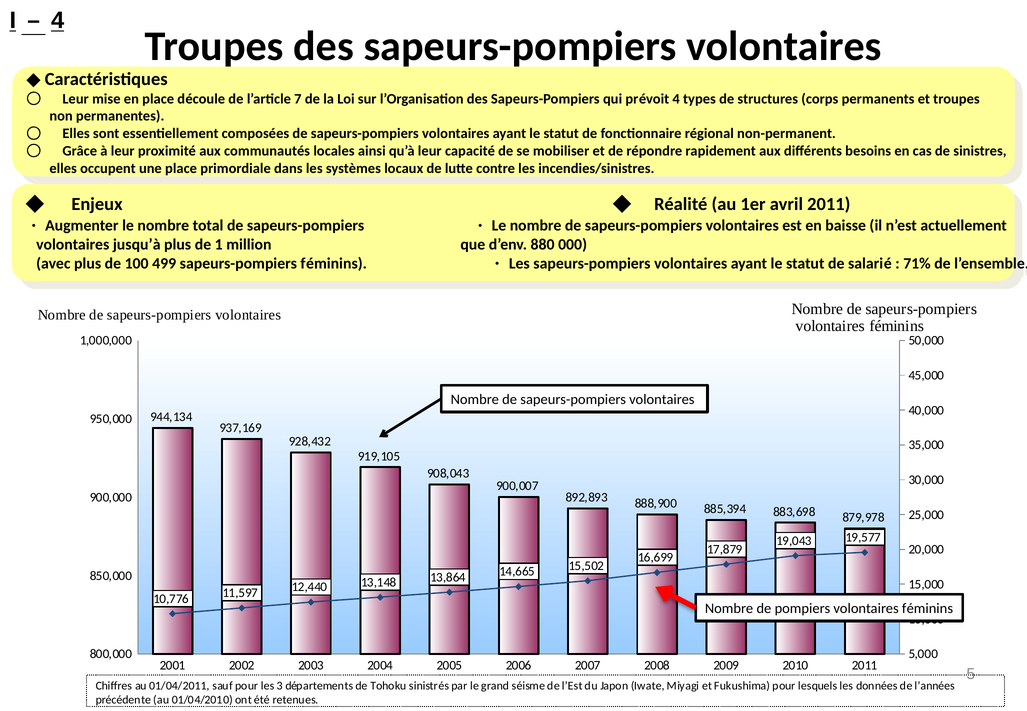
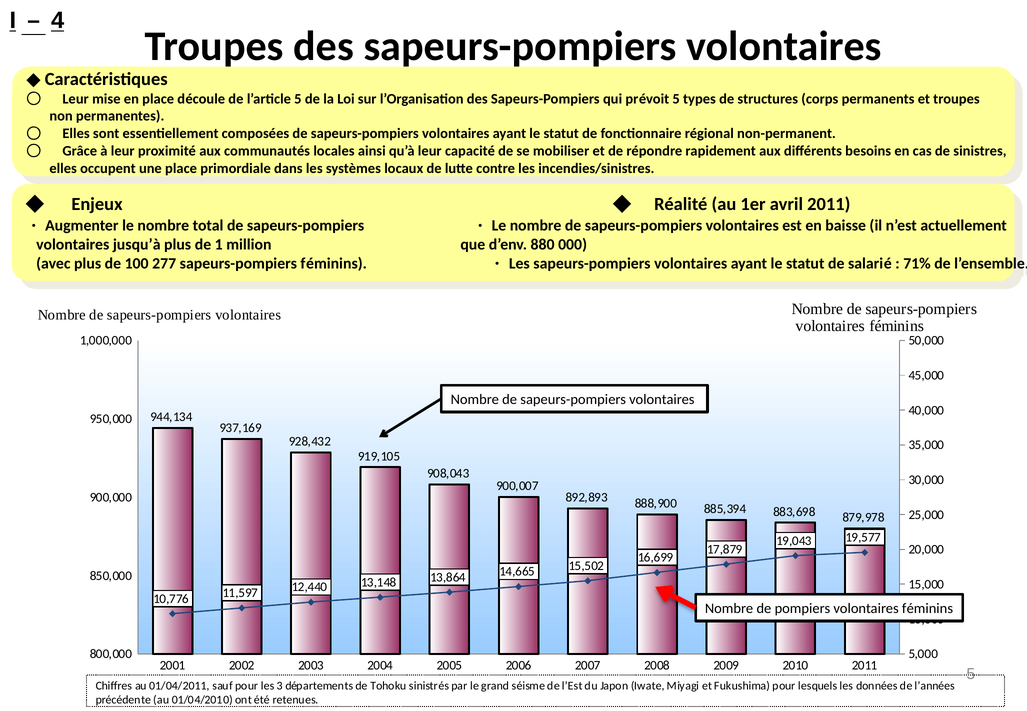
7 at (298, 99): 7 -> 5
4 at (676, 99): 4 -> 5
499: 499 -> 277
